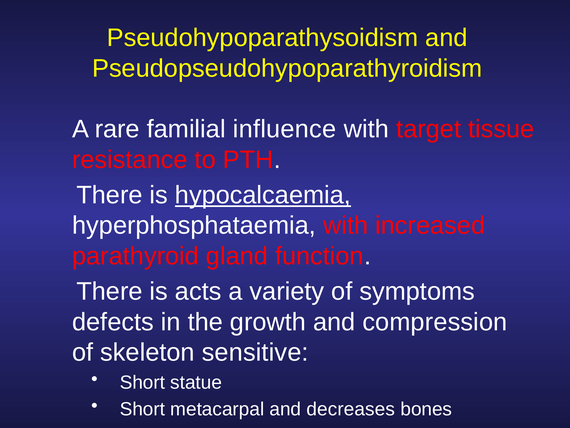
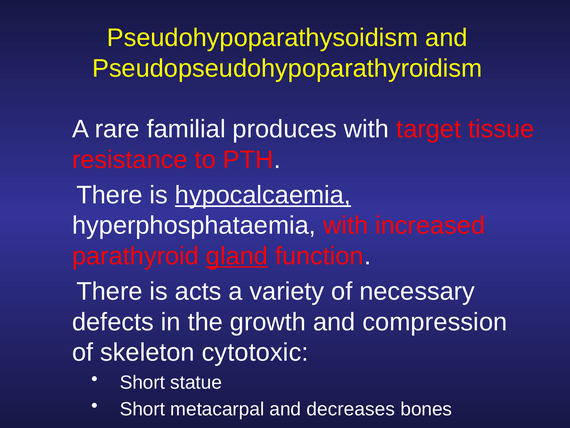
influence: influence -> produces
gland underline: none -> present
symptoms: symptoms -> necessary
sensitive: sensitive -> cytotoxic
